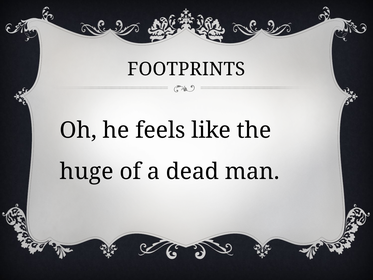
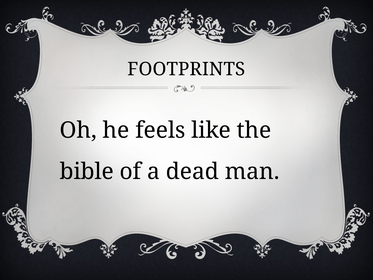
huge: huge -> bible
